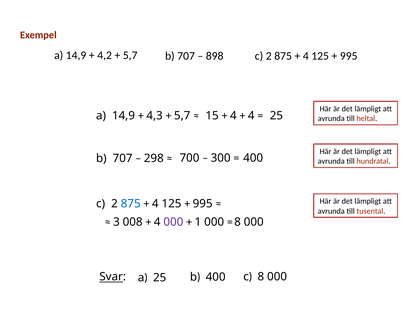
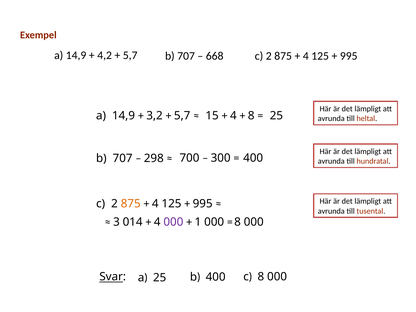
898: 898 -> 668
4,3: 4,3 -> 3,2
4 at (251, 116): 4 -> 8
875 at (131, 204) colour: blue -> orange
008: 008 -> 014
